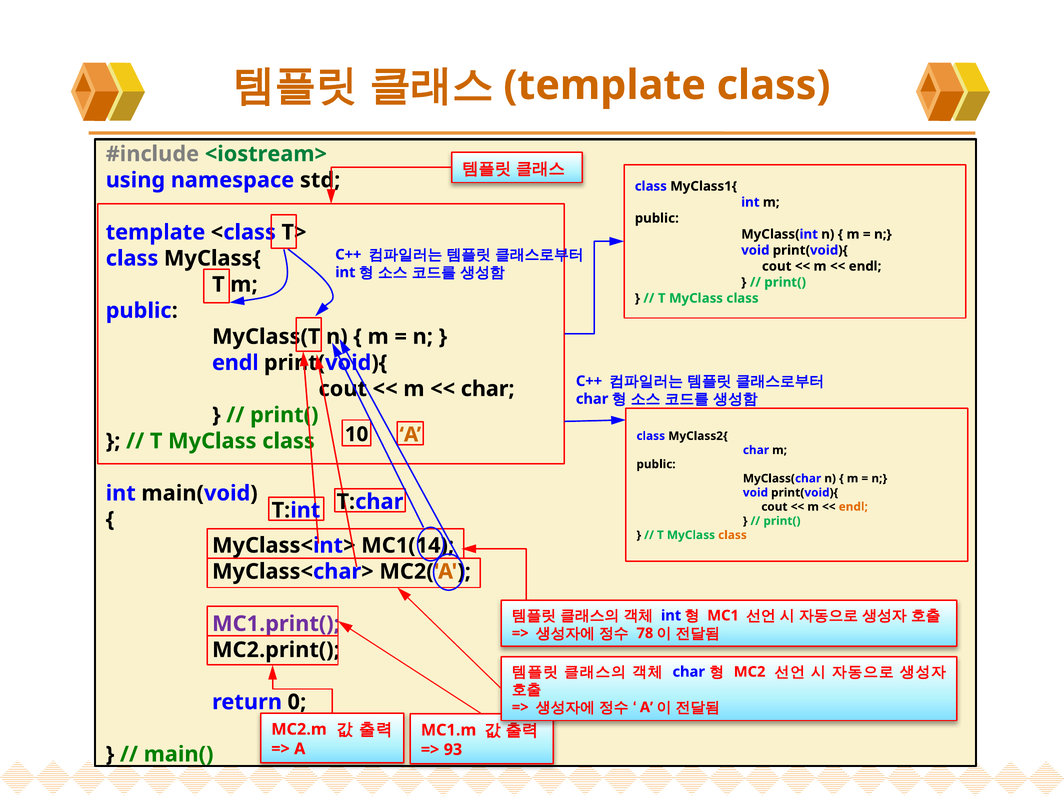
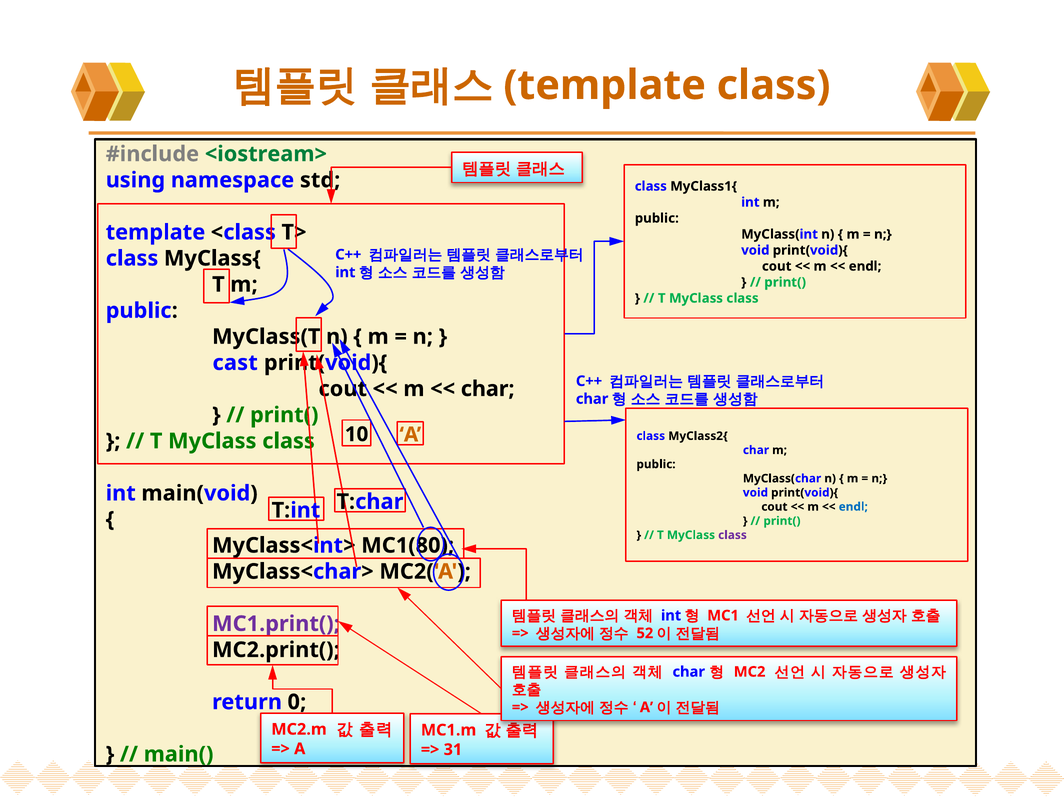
endl at (235, 363): endl -> cast
endl at (853, 507) colour: orange -> blue
class at (732, 535) colour: orange -> purple
MC1(14: MC1(14 -> MC1(80
78: 78 -> 52
93: 93 -> 31
